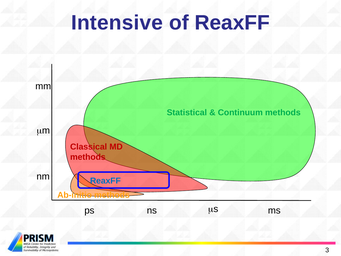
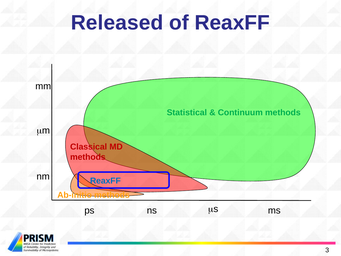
Intensive: Intensive -> Released
